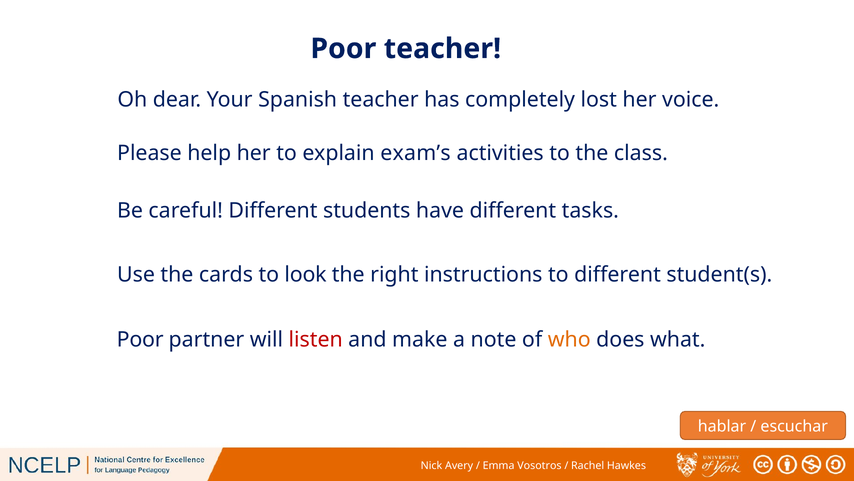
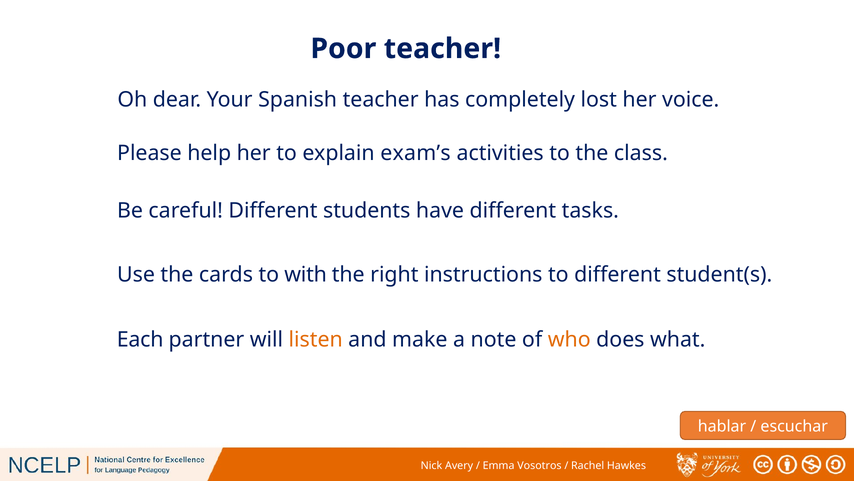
look: look -> with
Poor at (140, 339): Poor -> Each
listen colour: red -> orange
